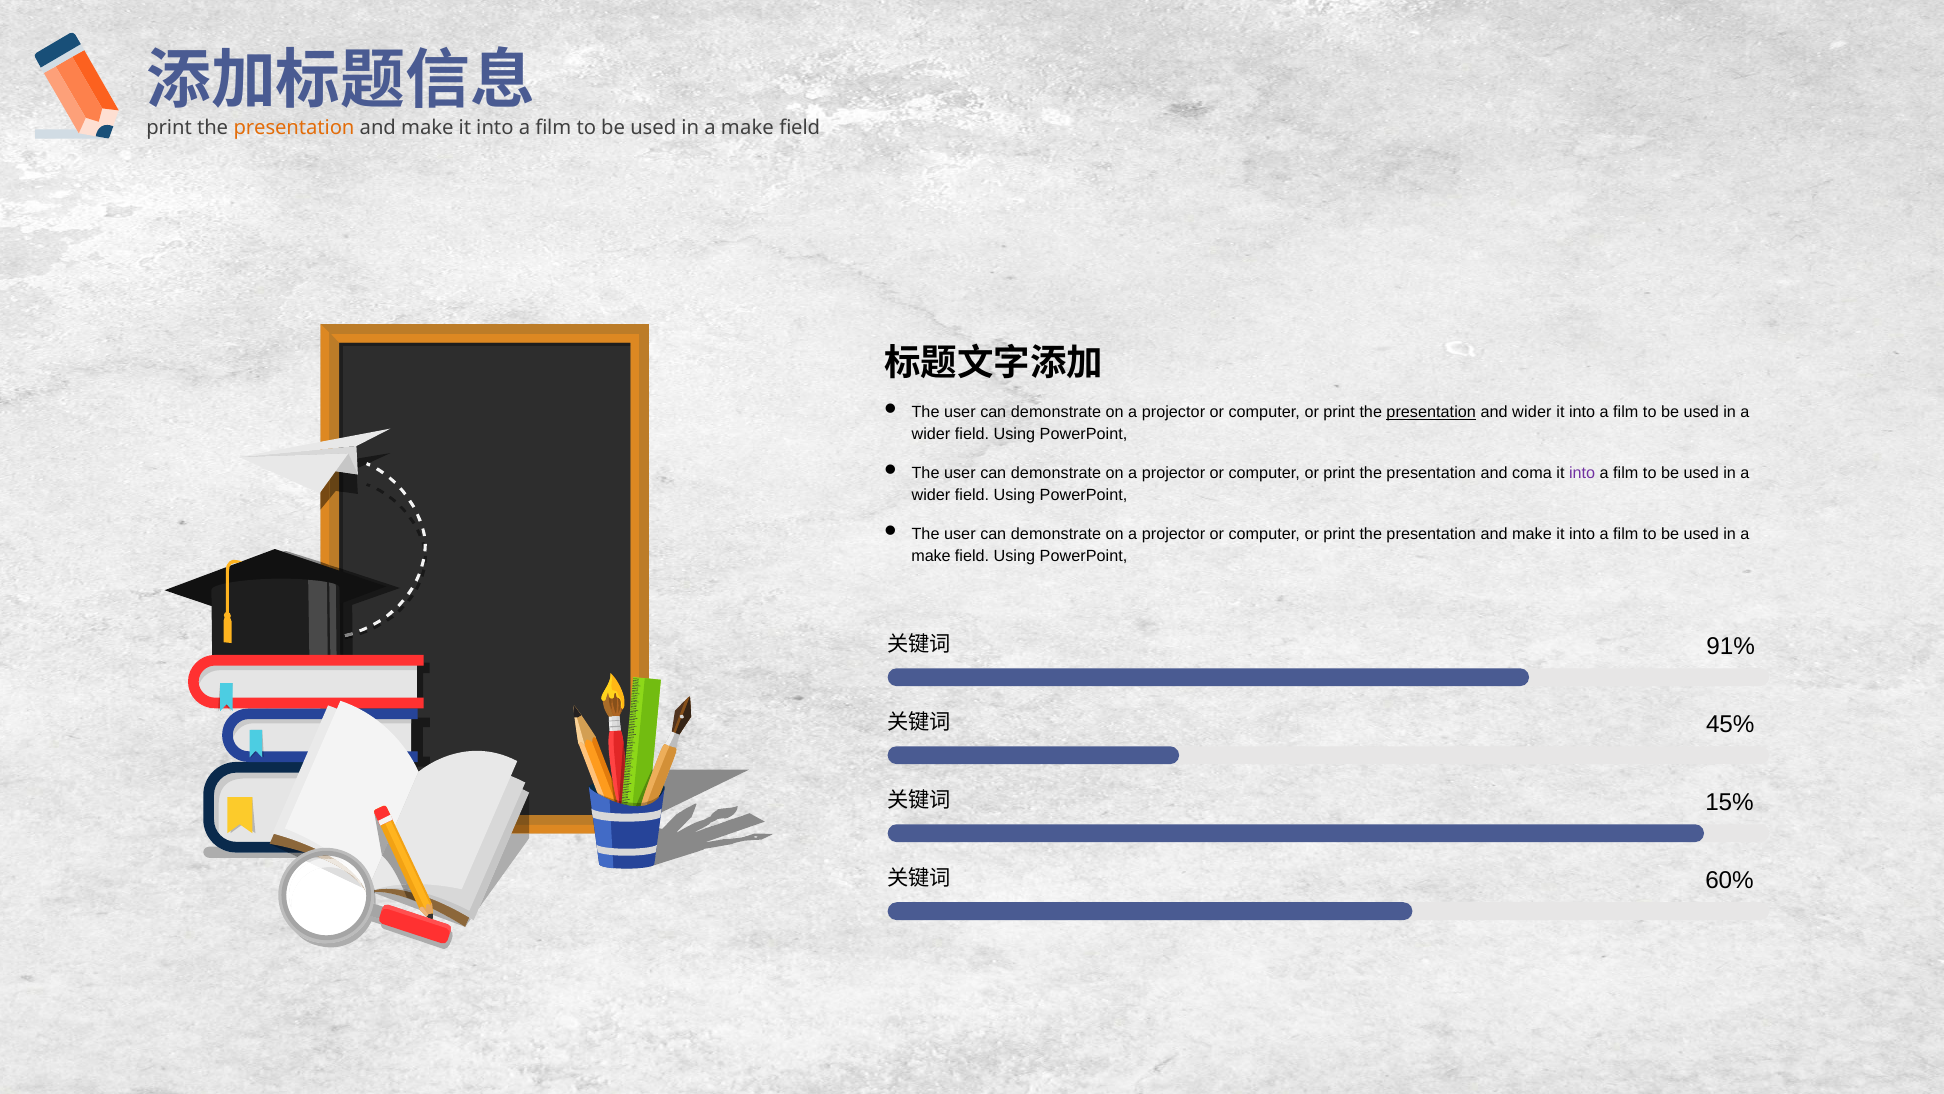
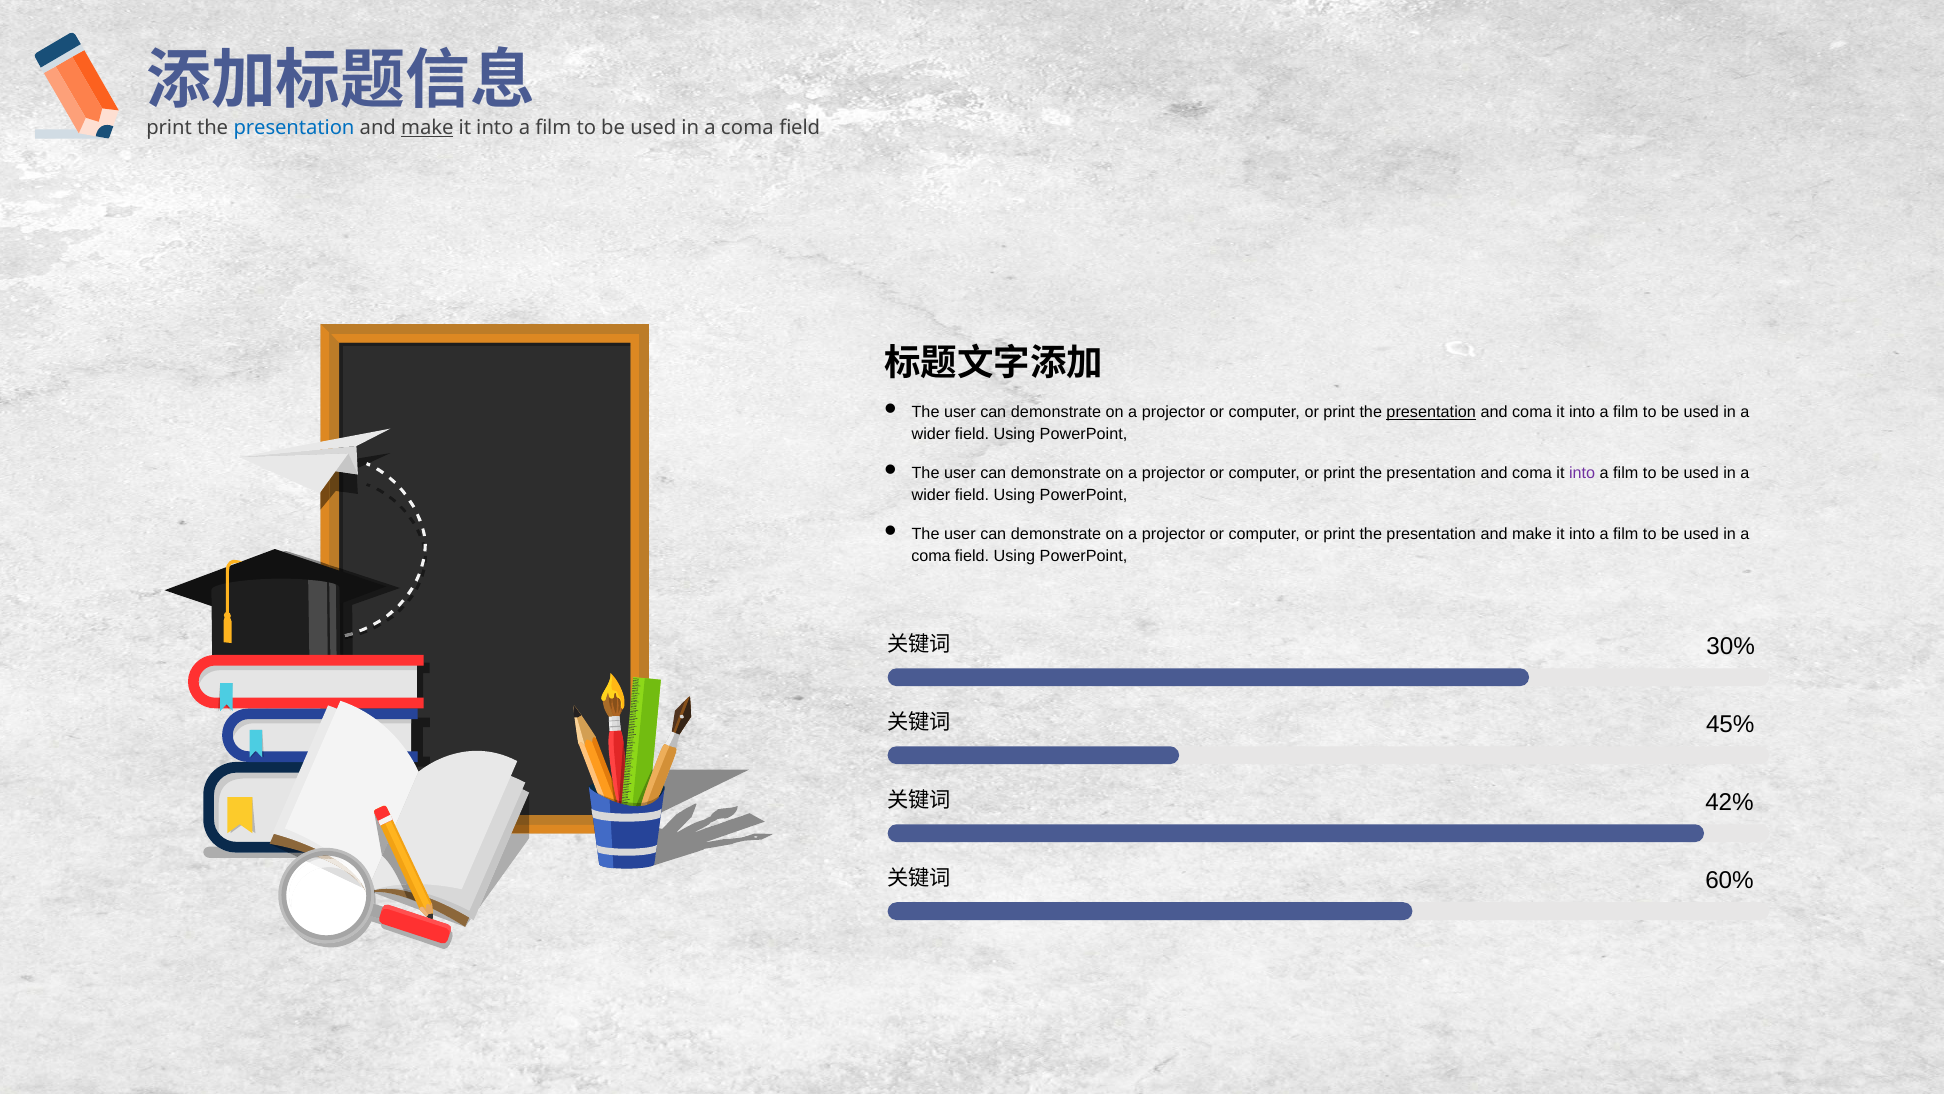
presentation at (294, 127) colour: orange -> blue
make at (427, 127) underline: none -> present
make at (747, 127): make -> coma
wider at (1532, 412): wider -> coma
make at (931, 556): make -> coma
91%: 91% -> 30%
15%: 15% -> 42%
